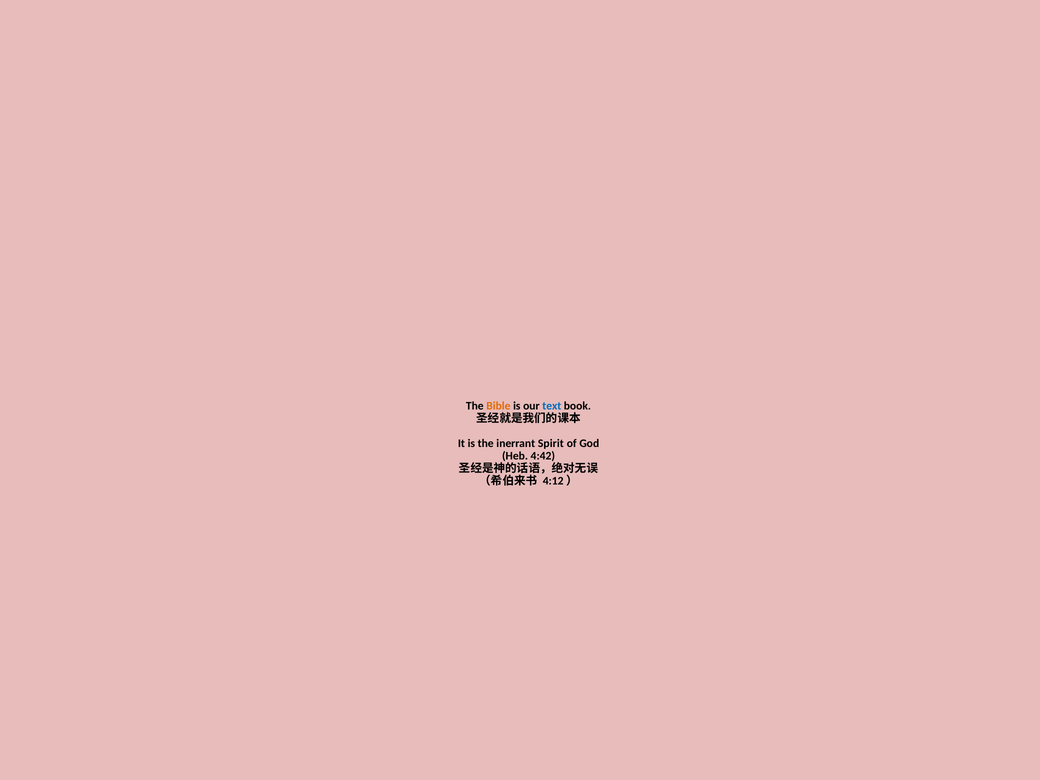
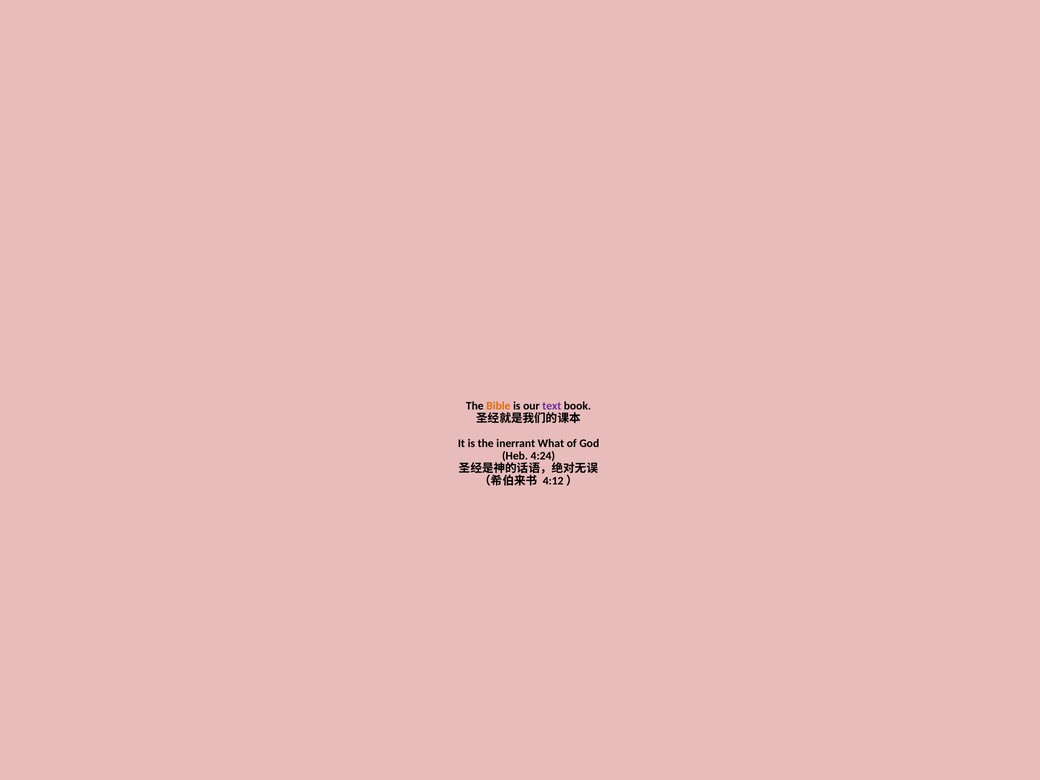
text colour: blue -> purple
Spirit: Spirit -> What
4:42: 4:42 -> 4:24
